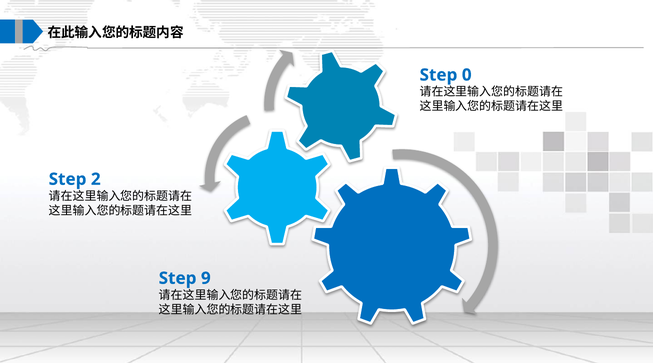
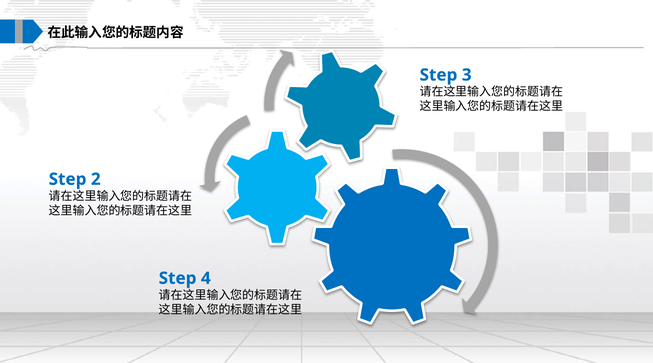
0: 0 -> 3
9: 9 -> 4
